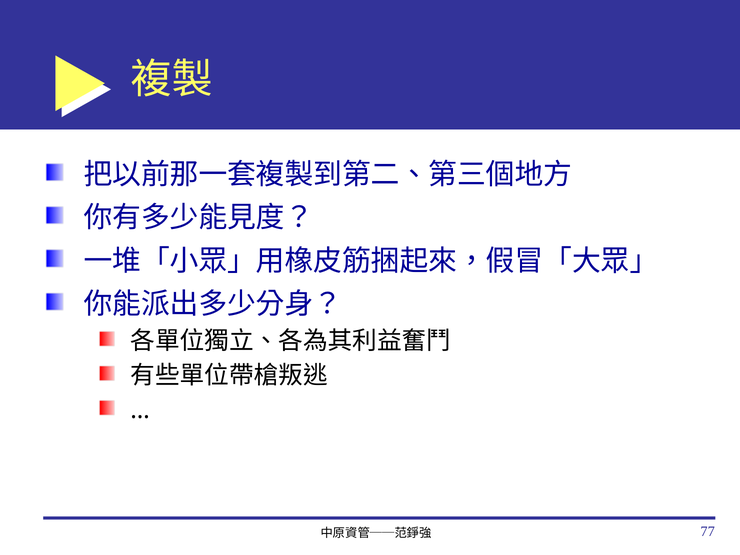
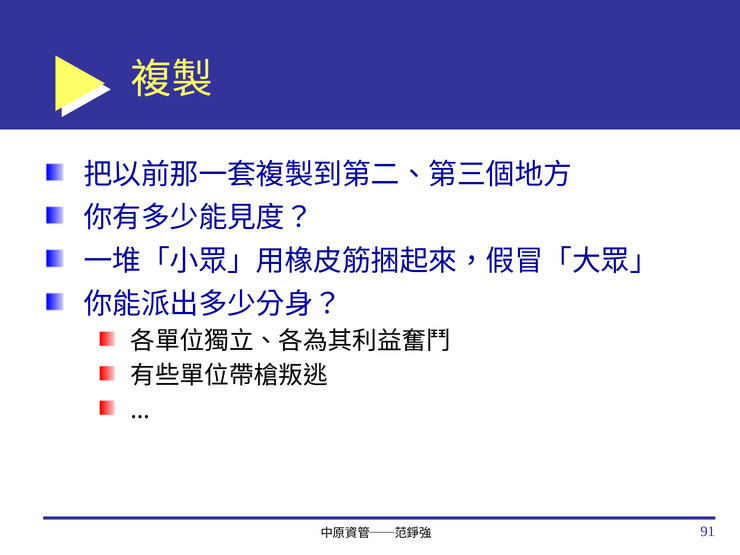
77: 77 -> 91
